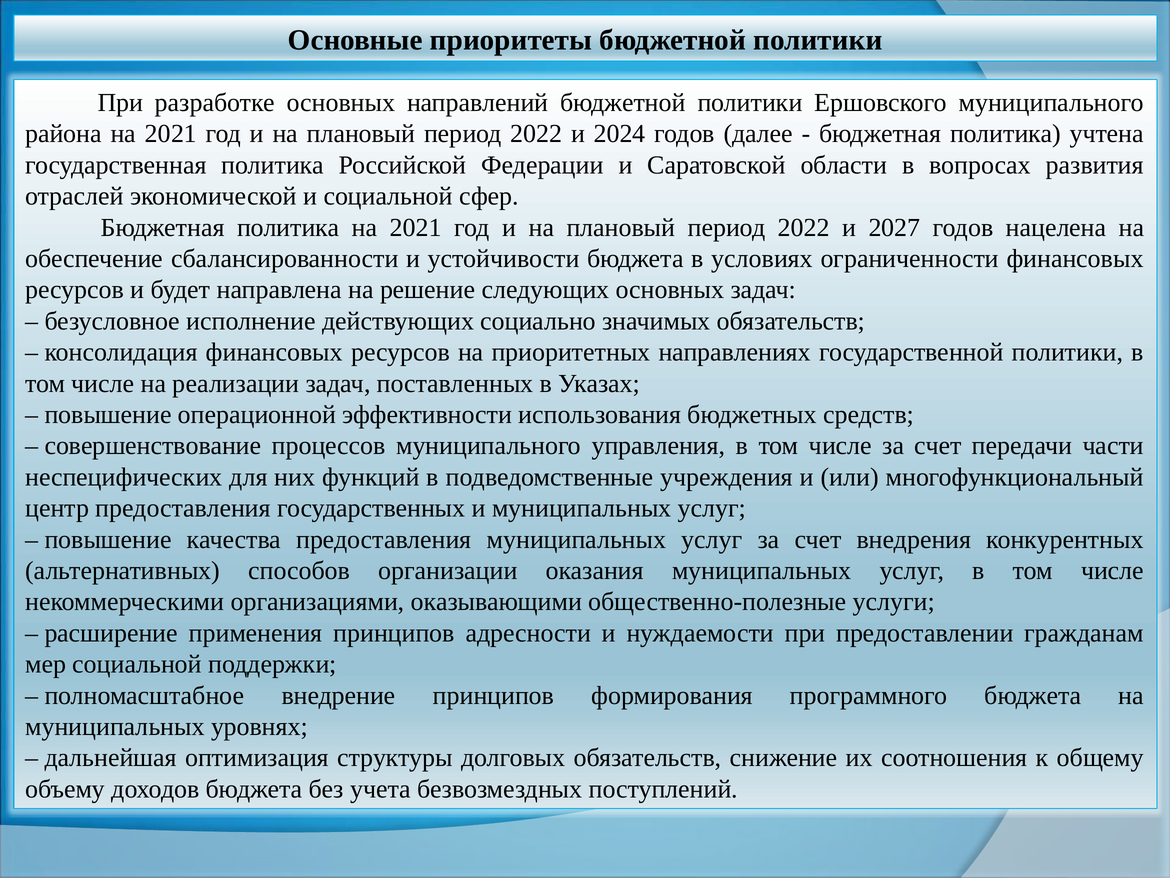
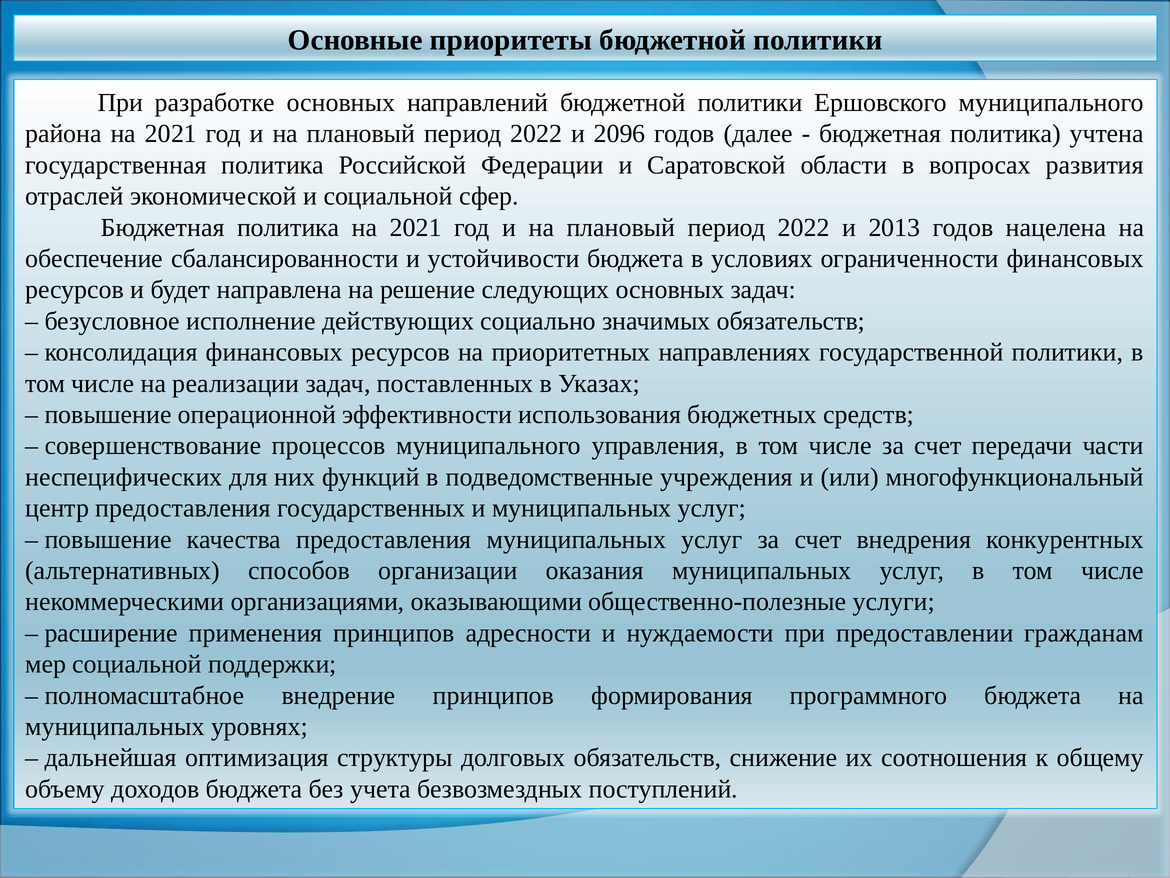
2024: 2024 -> 2096
2027: 2027 -> 2013
